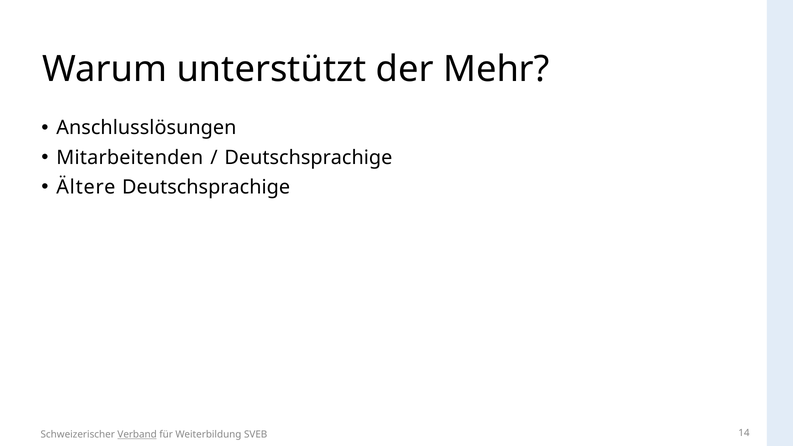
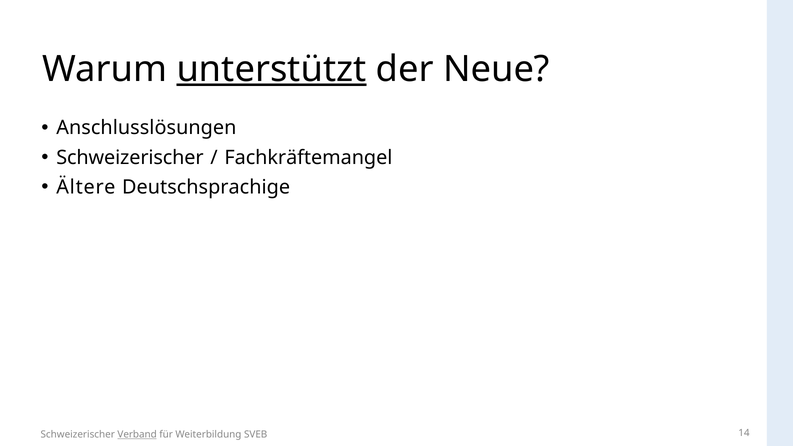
unterstützt underline: none -> present
Mehr: Mehr -> Neue
Mitarbeitenden at (130, 158): Mitarbeitenden -> Schweizerischer
Deutschsprachige at (308, 158): Deutschsprachige -> Fachkräftemangel
